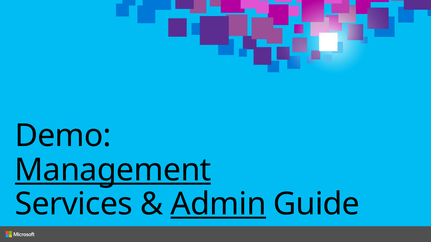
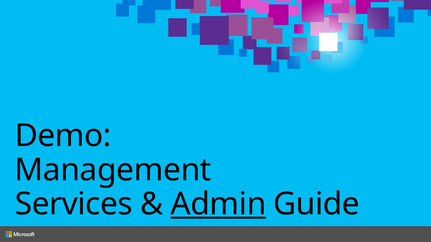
Management underline: present -> none
